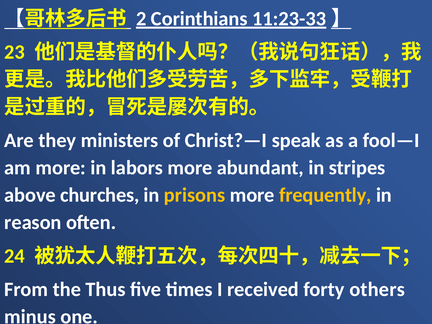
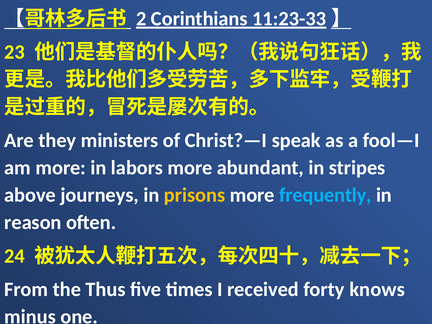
churches: churches -> journeys
frequently colour: yellow -> light blue
others: others -> knows
